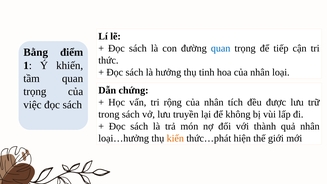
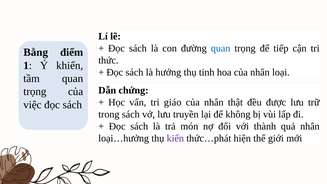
rộng: rộng -> giáo
tích: tích -> thật
kiến colour: orange -> purple
